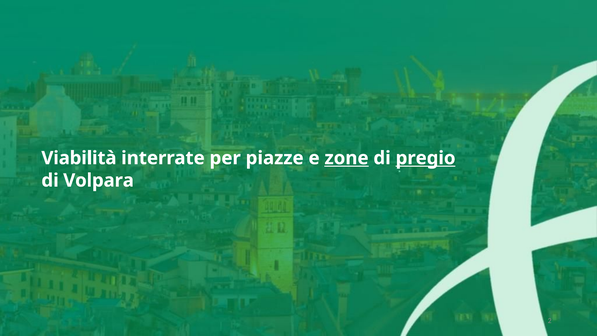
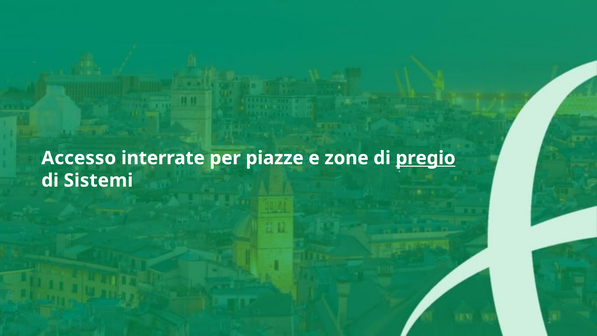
Viabilità: Viabilità -> Accesso
zone underline: present -> none
Volpara: Volpara -> Sistemi
